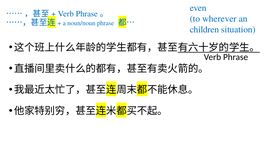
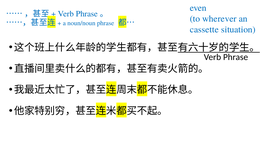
children: children -> cassette
